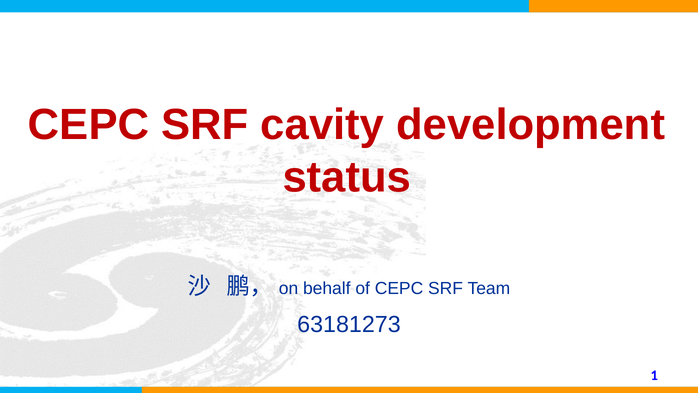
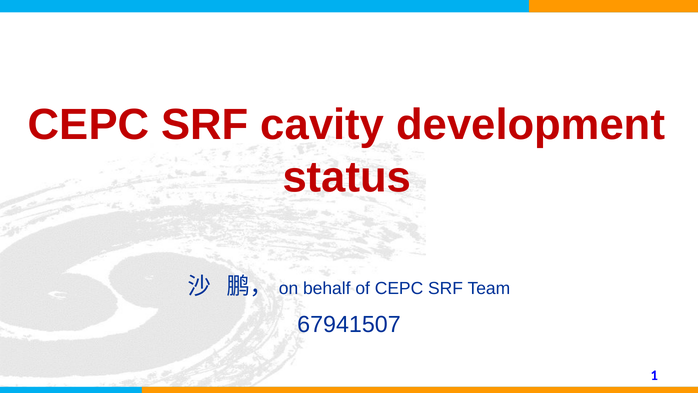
63181273: 63181273 -> 67941507
